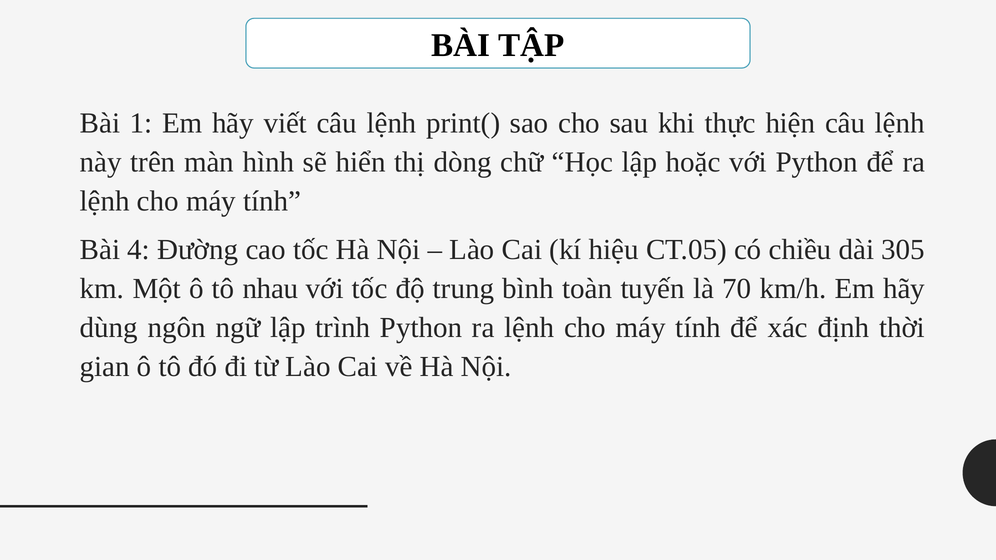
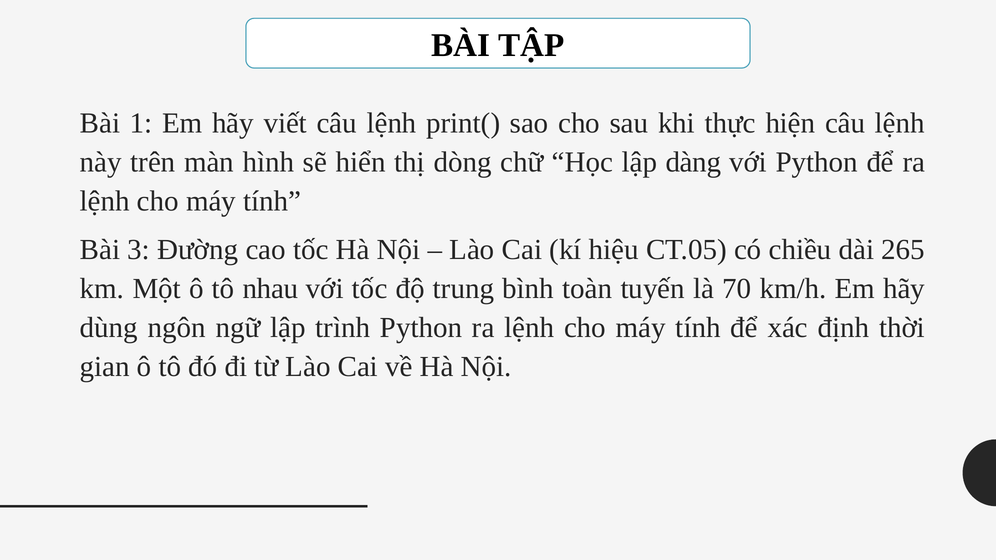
hoặc: hoặc -> dàng
4: 4 -> 3
305: 305 -> 265
